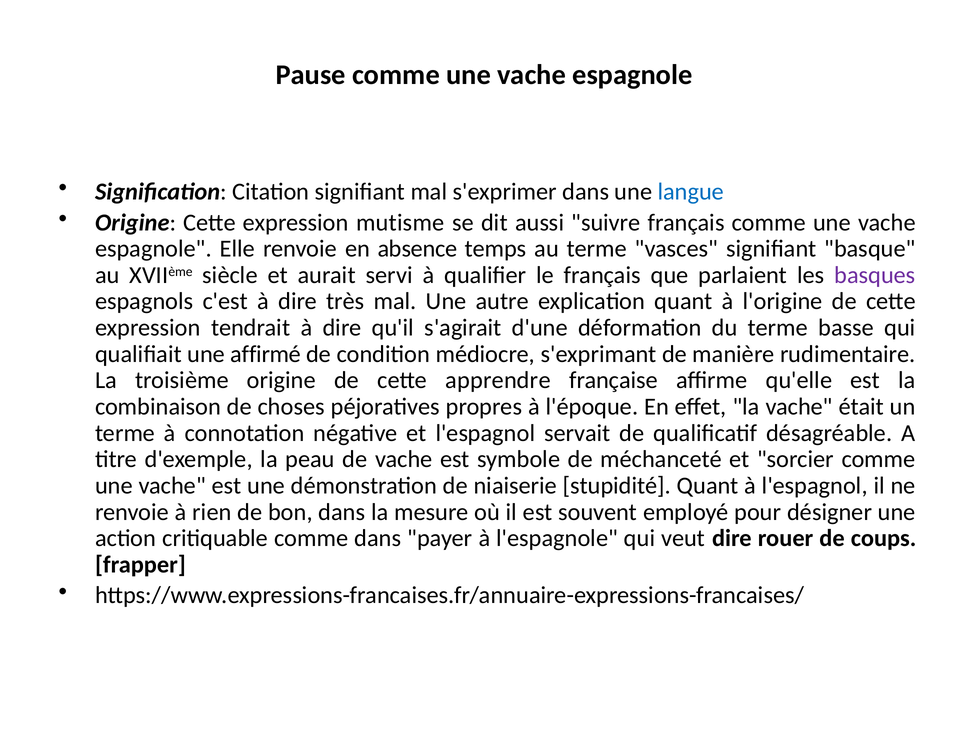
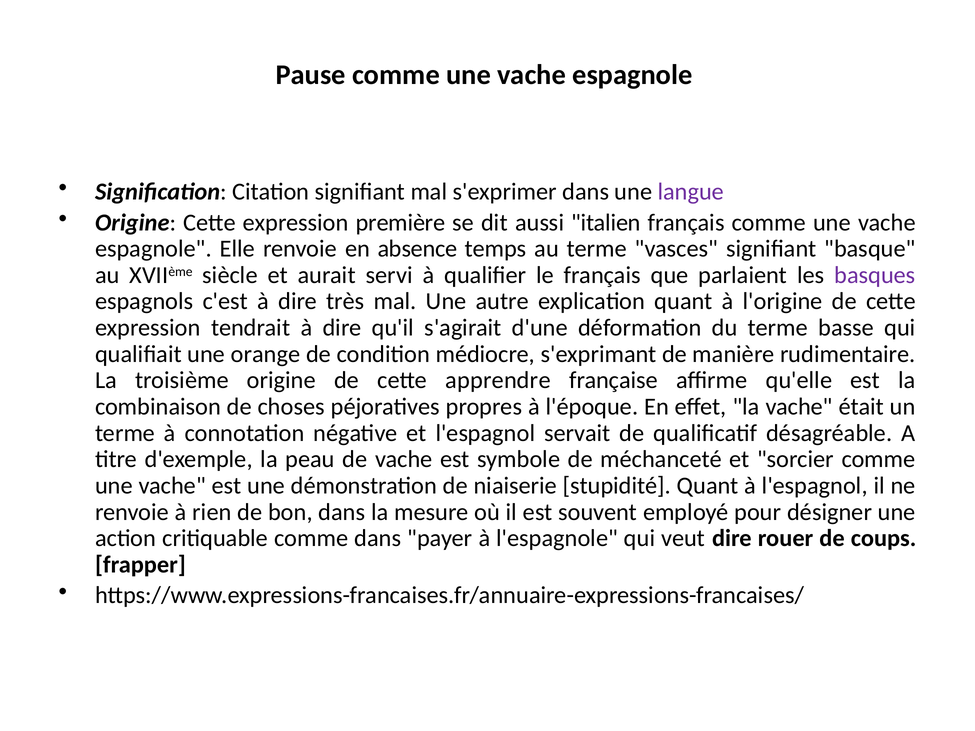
langue colour: blue -> purple
mutisme: mutisme -> première
suivre: suivre -> italien
affirmé: affirmé -> orange
